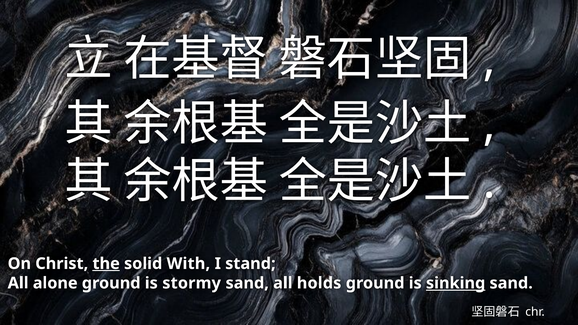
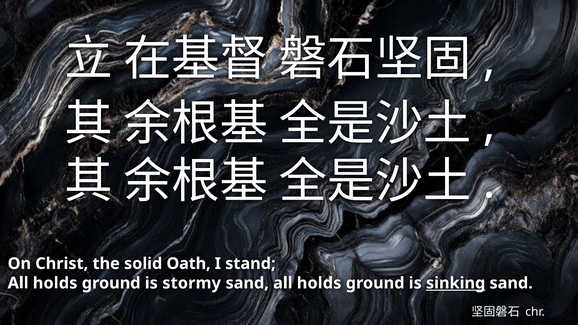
the underline: present -> none
With: With -> Oath
alone at (55, 283): alone -> holds
